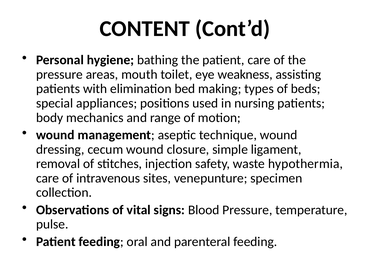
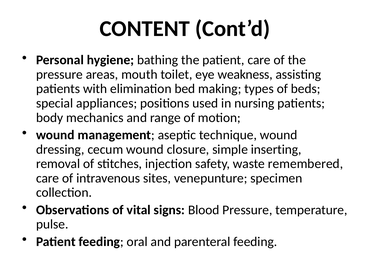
ligament: ligament -> inserting
hypothermia: hypothermia -> remembered
